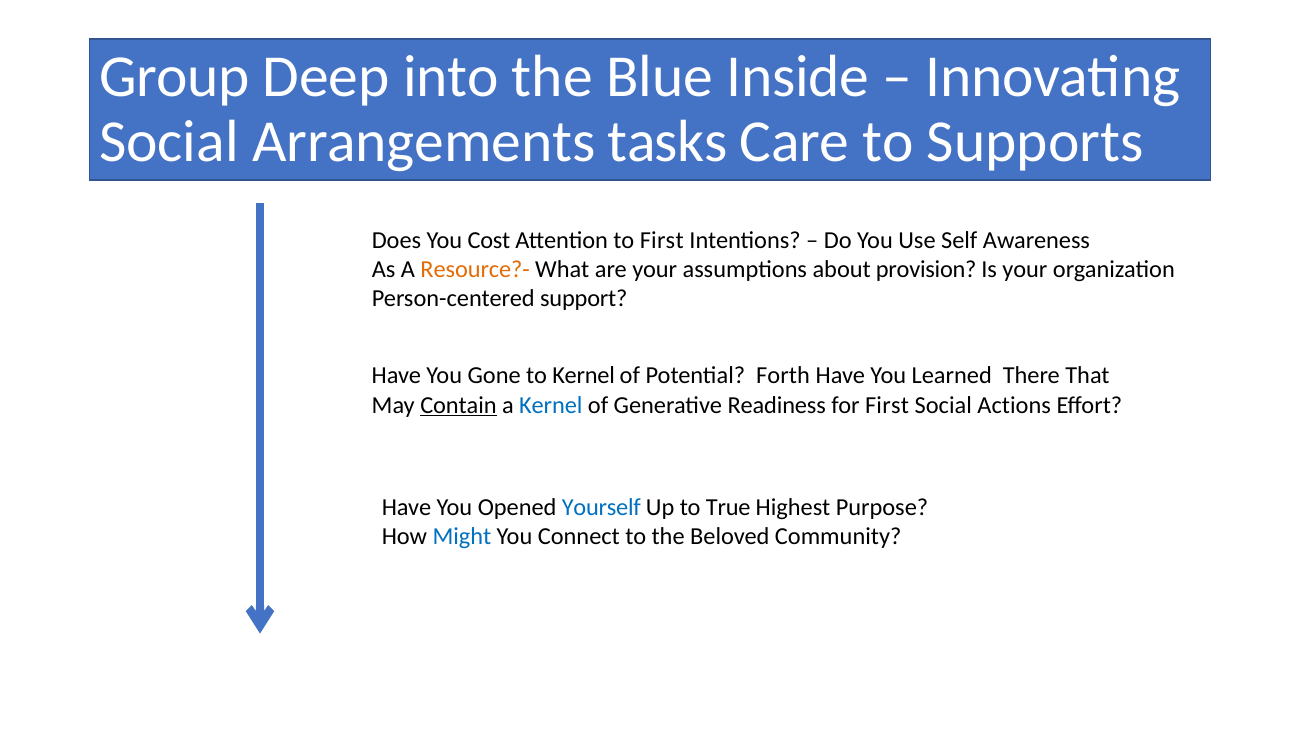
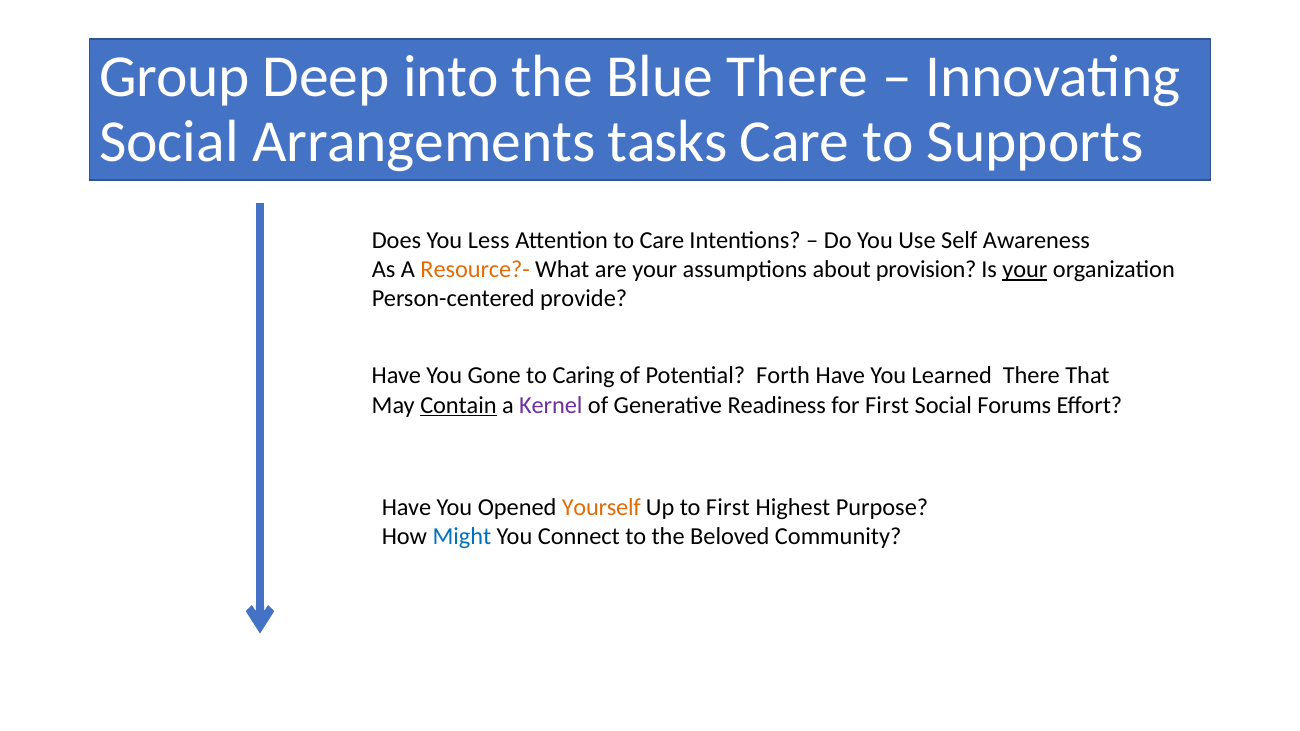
Blue Inside: Inside -> There
Cost: Cost -> Less
to First: First -> Care
your at (1025, 270) underline: none -> present
support: support -> provide
to Kernel: Kernel -> Caring
Kernel at (551, 405) colour: blue -> purple
Actions: Actions -> Forums
Yourself colour: blue -> orange
to True: True -> First
